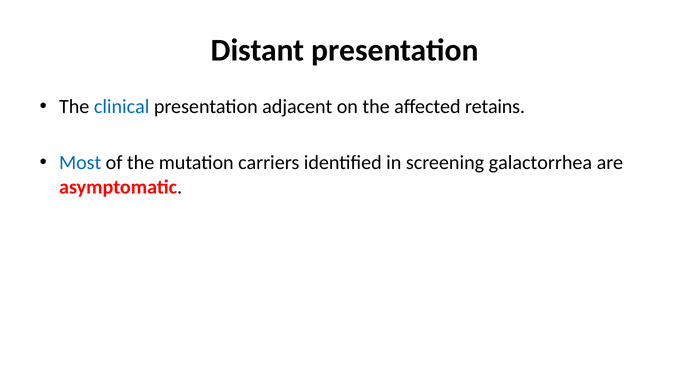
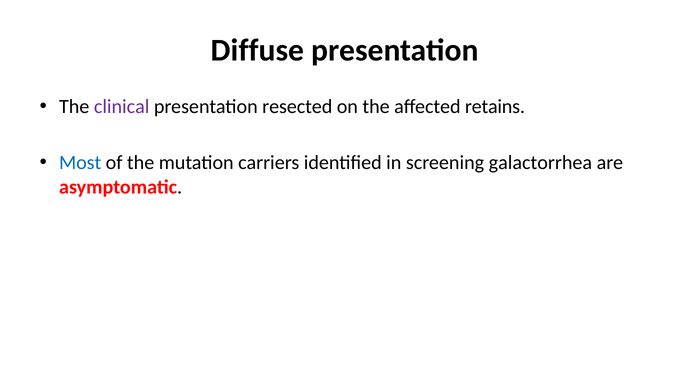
Distant: Distant -> Diffuse
clinical colour: blue -> purple
adjacent: adjacent -> resected
